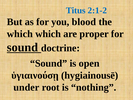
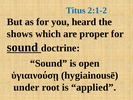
blood: blood -> heard
which at (20, 34): which -> shows
nothing: nothing -> applied
